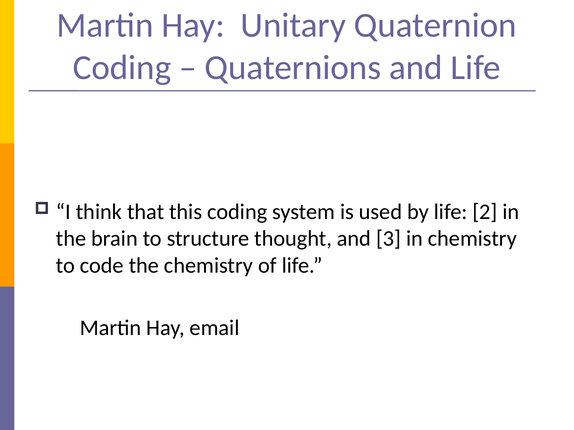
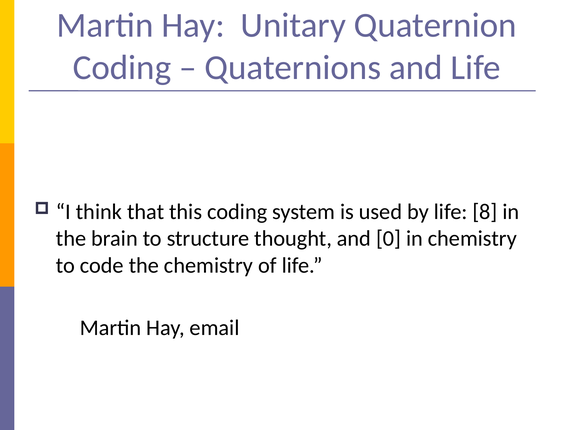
2: 2 -> 8
3: 3 -> 0
